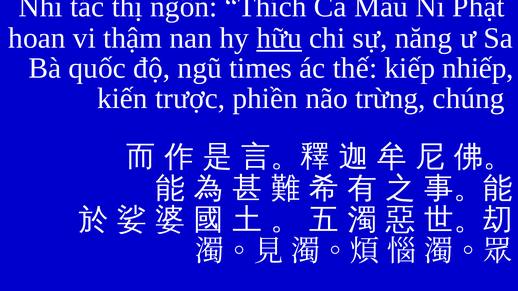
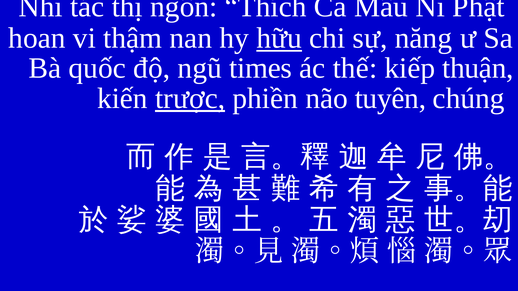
nhiếp: nhiếp -> thuận
trược underline: none -> present
trừng: trừng -> tuyên
